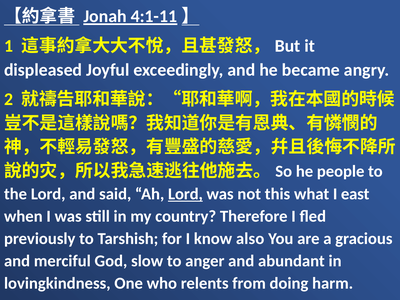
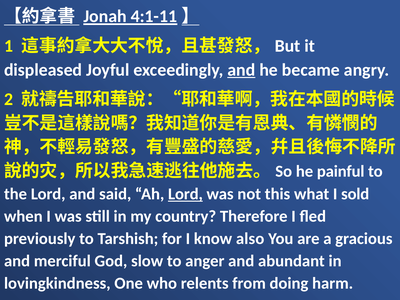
and at (241, 70) underline: none -> present
people: people -> painful
east: east -> sold
